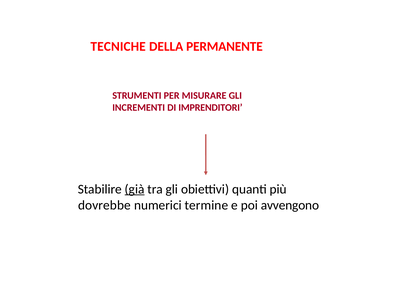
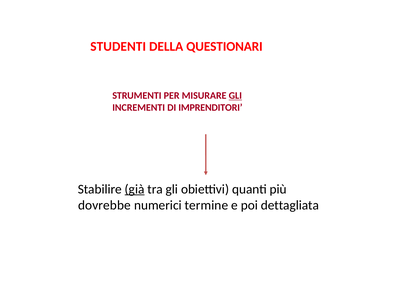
TECNICHE: TECNICHE -> STUDENTI
PERMANENTE: PERMANENTE -> QUESTIONARI
GLI at (235, 95) underline: none -> present
avvengono: avvengono -> dettagliata
